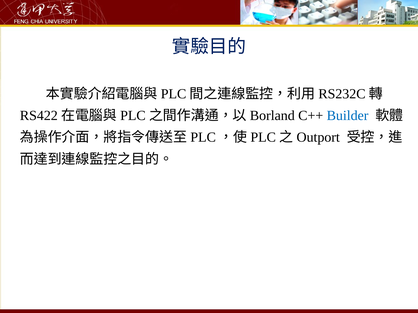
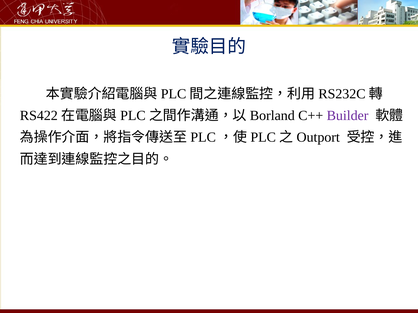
Builder colour: blue -> purple
